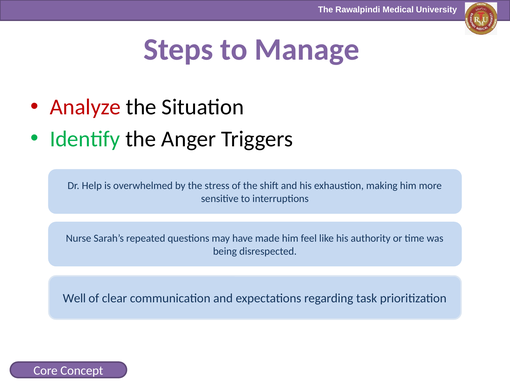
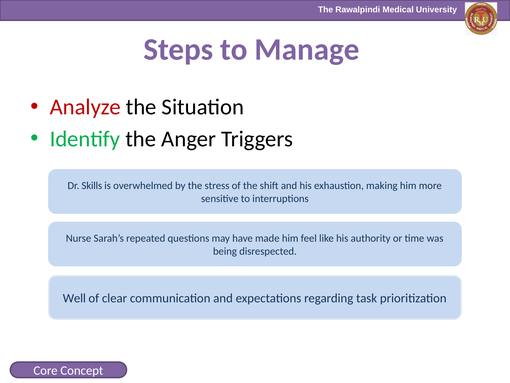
Help: Help -> Skills
